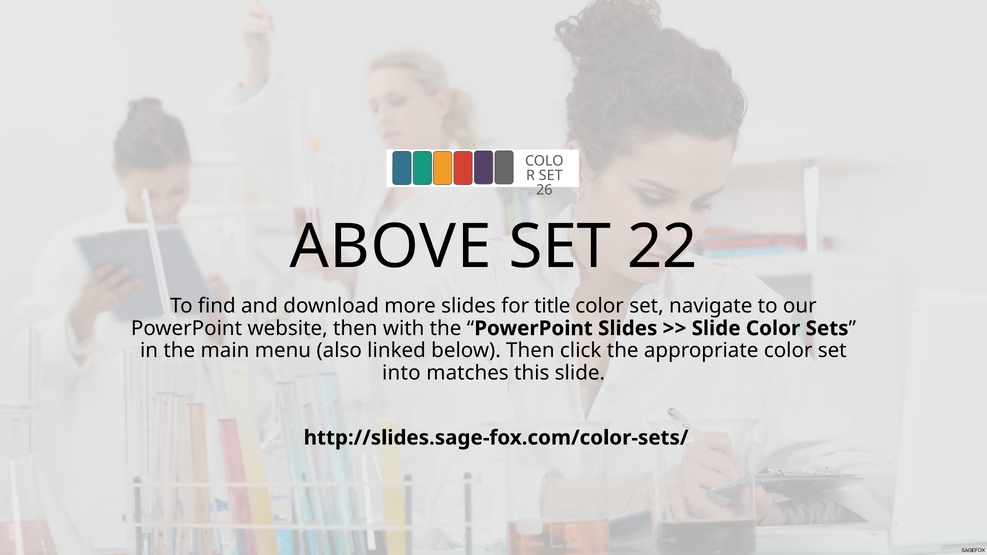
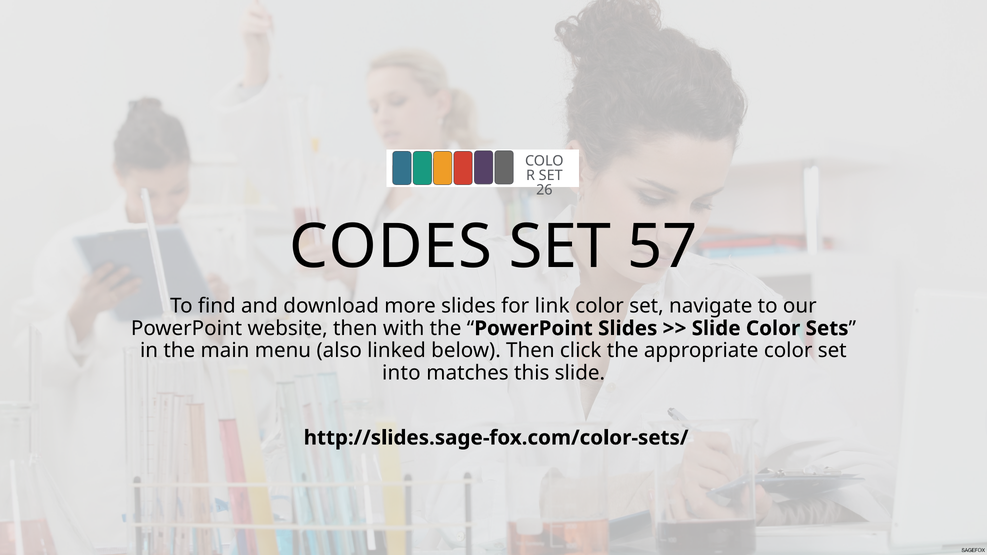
ABOVE: ABOVE -> CODES
22: 22 -> 57
title: title -> link
